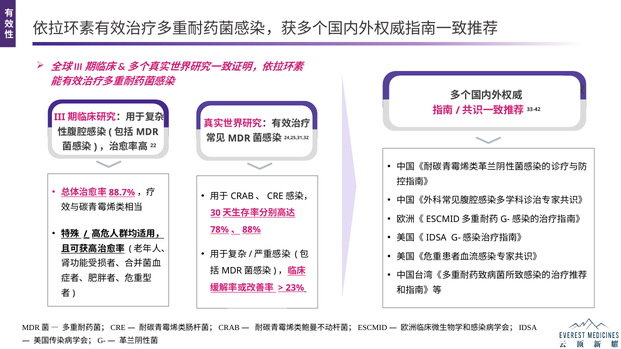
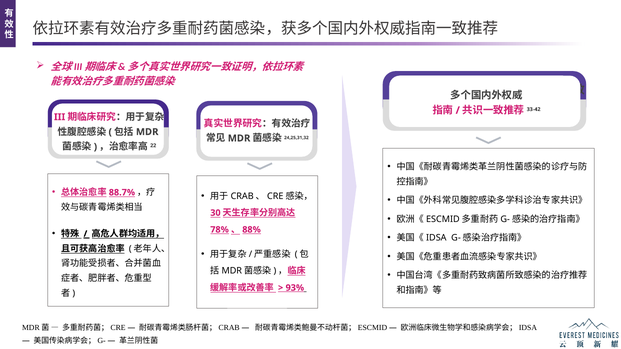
23%: 23% -> 93%
